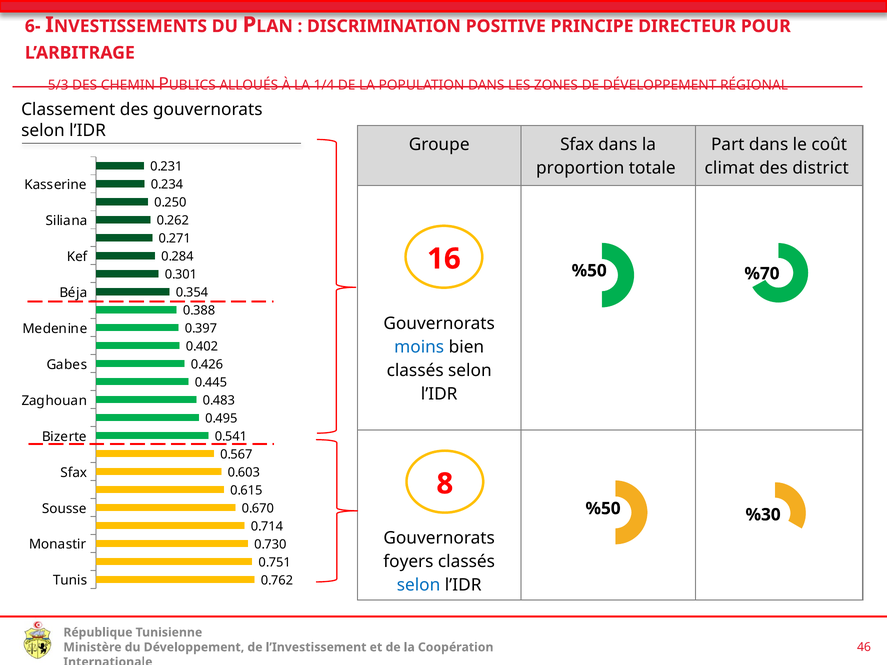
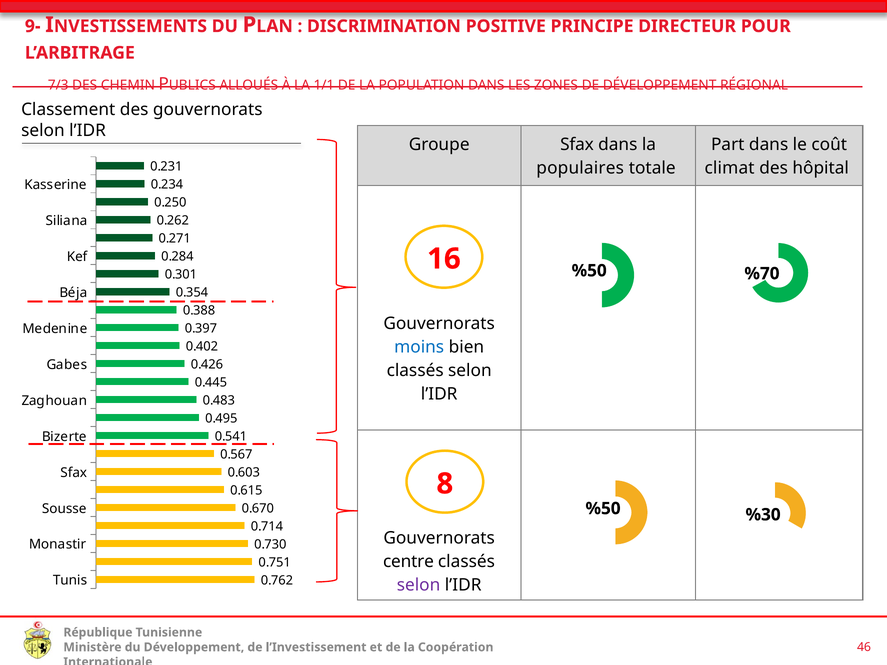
6-: 6- -> 9-
5/3: 5/3 -> 7/3
1/4: 1/4 -> 1/1
proportion: proportion -> populaires
district: district -> hôpital
foyers: foyers -> centre
selon at (419, 585) colour: blue -> purple
